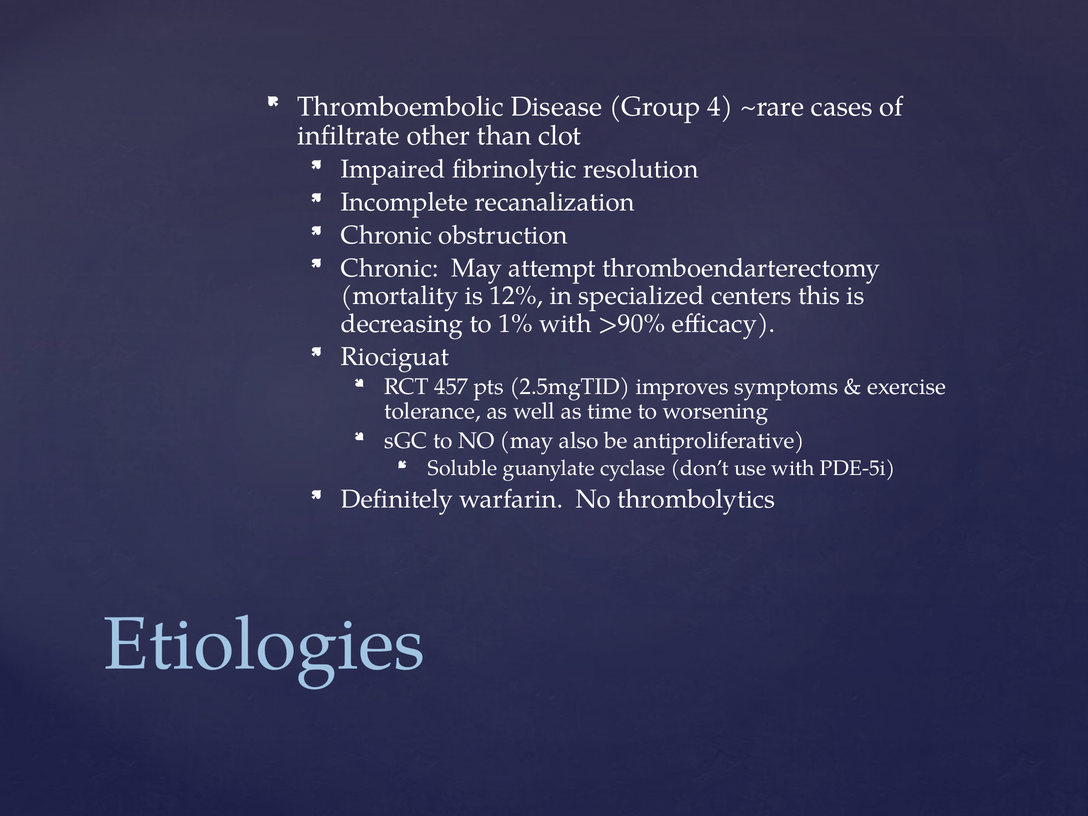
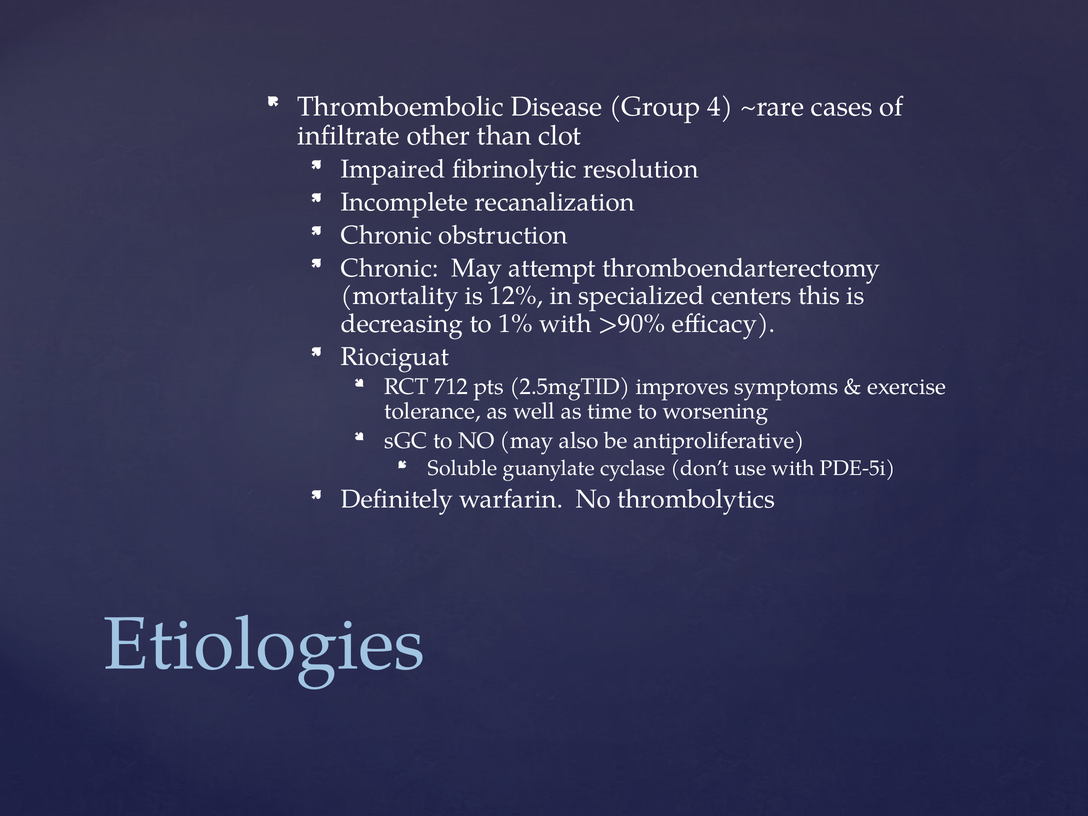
457: 457 -> 712
